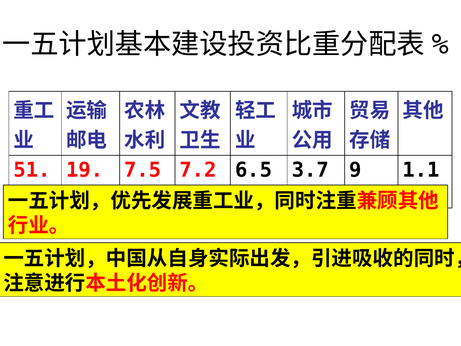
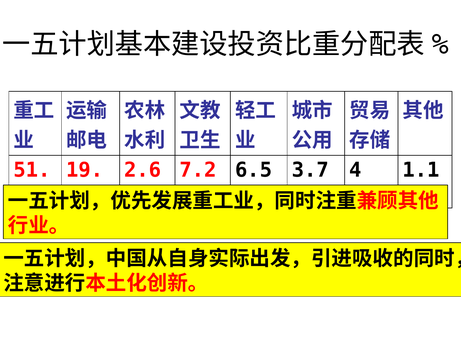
7.5: 7.5 -> 2.6
9: 9 -> 4
